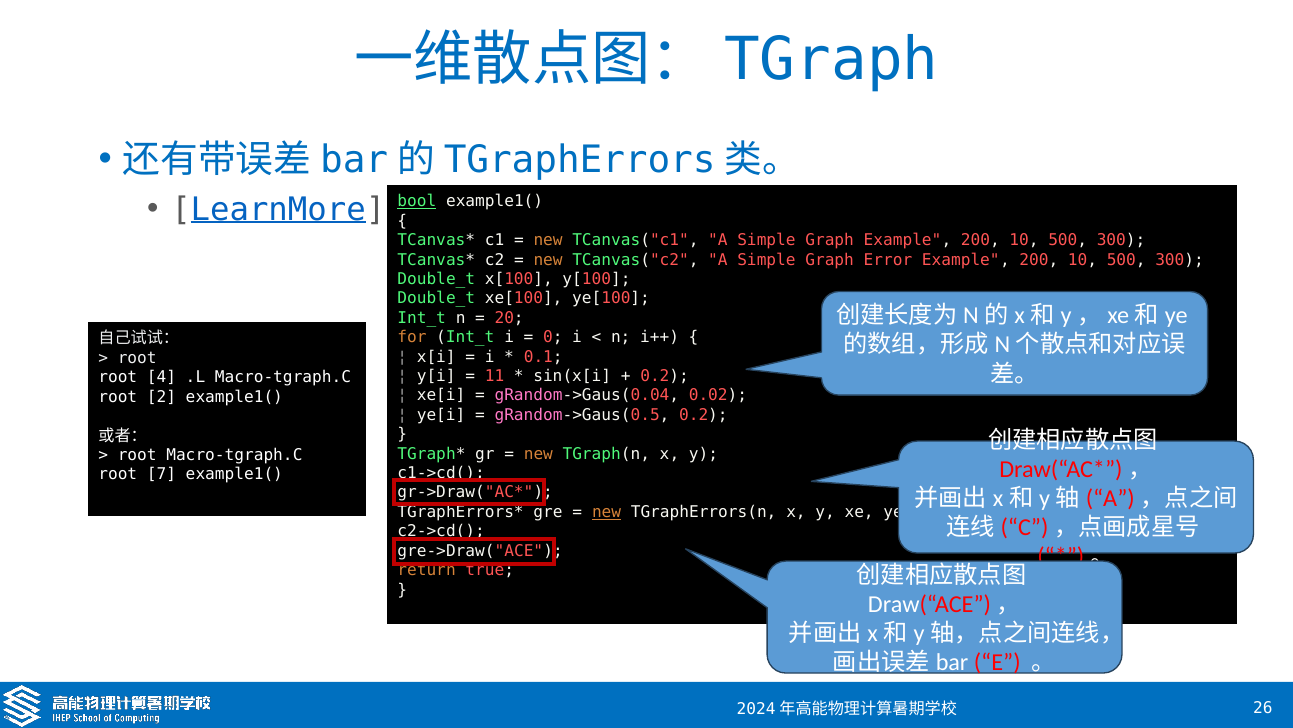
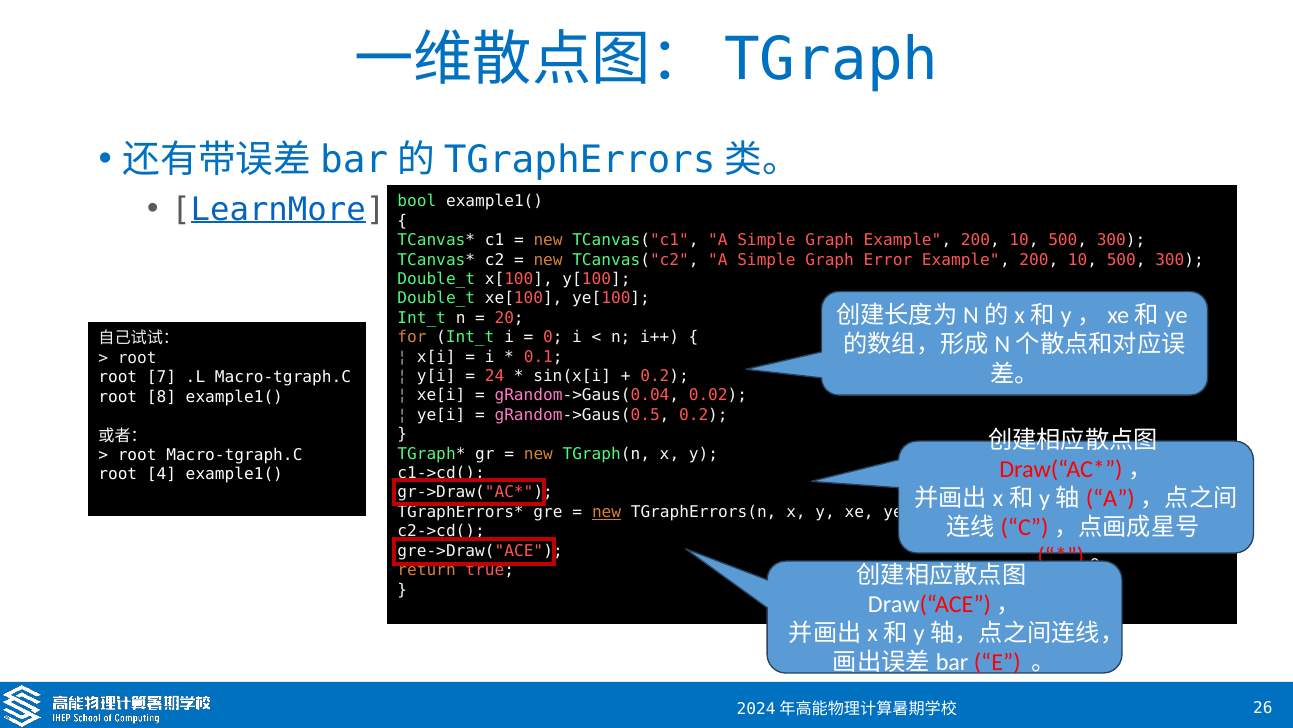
bool underline: present -> none
11: 11 -> 24
4: 4 -> 7
2: 2 -> 8
7: 7 -> 4
